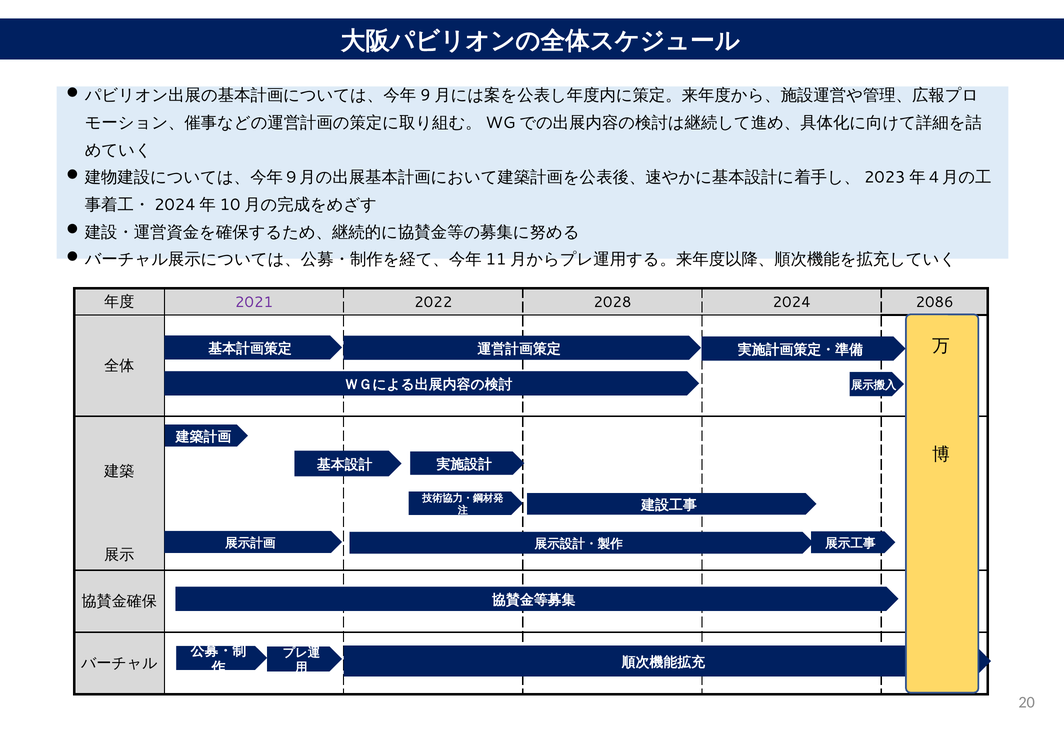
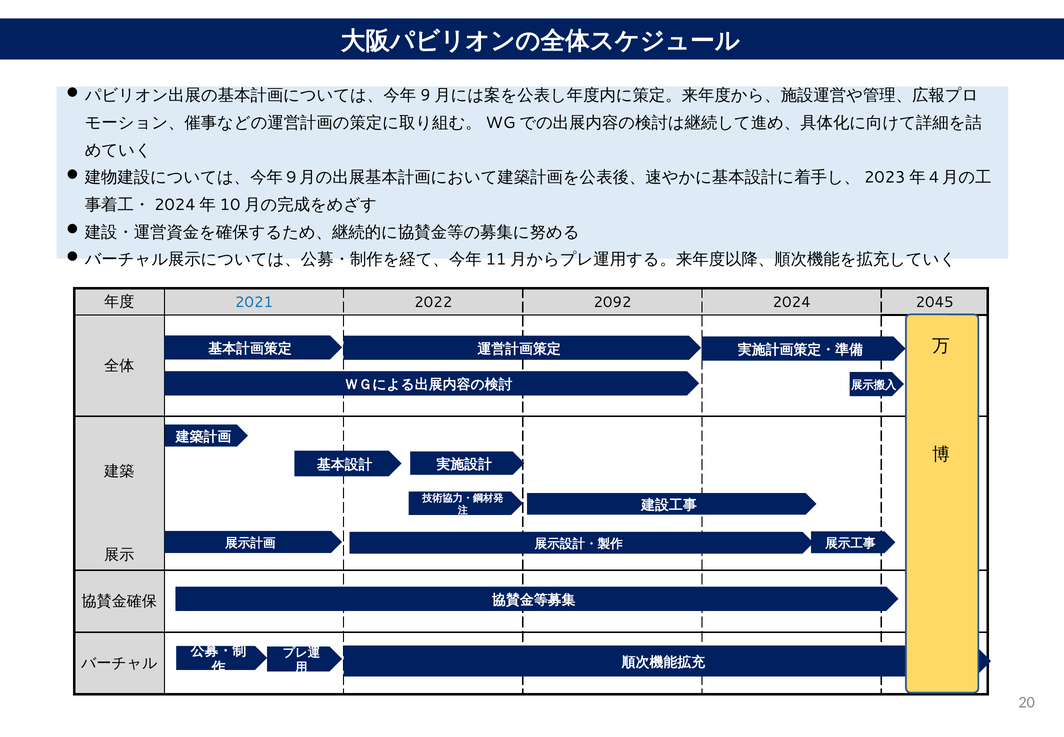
2021 colour: purple -> blue
2028: 2028 -> 2092
2086: 2086 -> 2045
